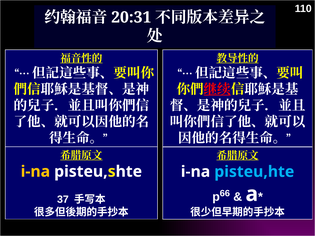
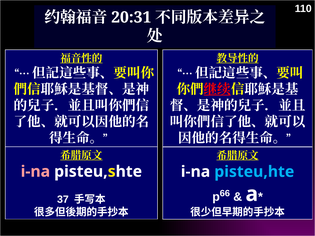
i-na at (35, 172) colour: yellow -> pink
